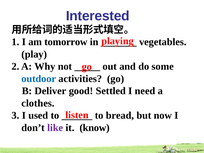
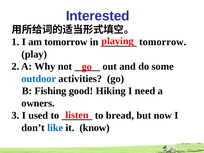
vegetables at (163, 42): vegetables -> tomorrow
Deliver: Deliver -> Fishing
Settled: Settled -> Hiking
clothes: clothes -> owners
like colour: purple -> blue
